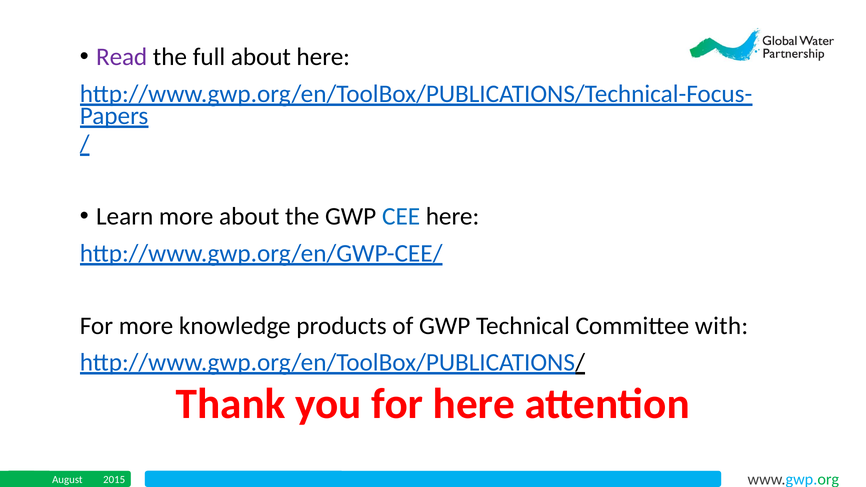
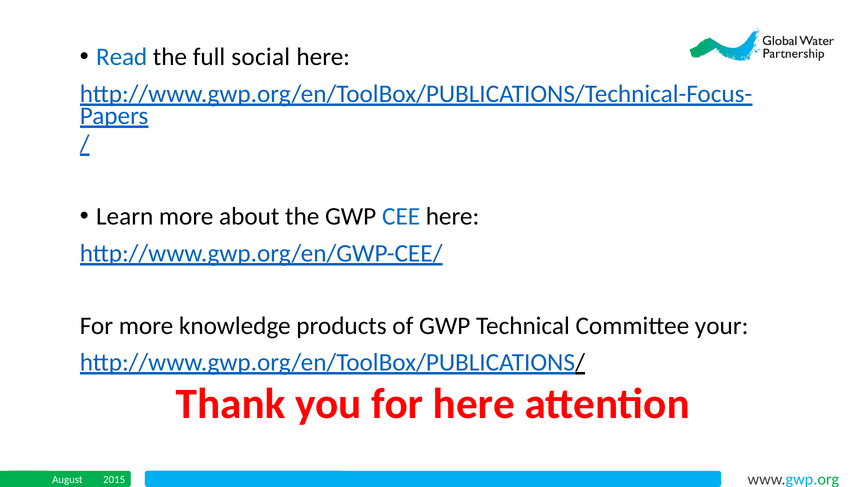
Read colour: purple -> blue
full about: about -> social
with: with -> your
